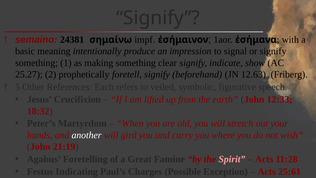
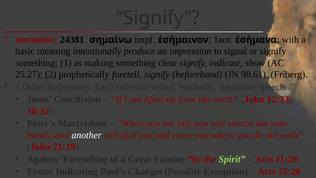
12.63: 12.63 -> 98.61
Spirit colour: pink -> light green
25:61: 25:61 -> 25:28
